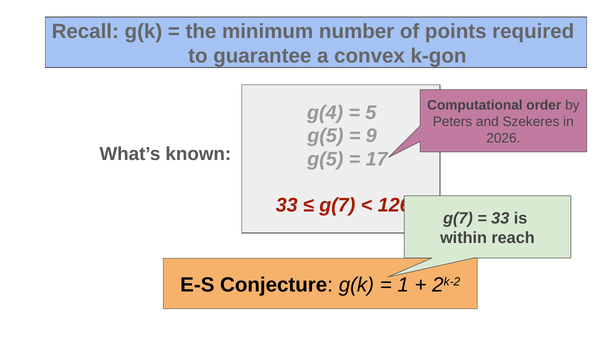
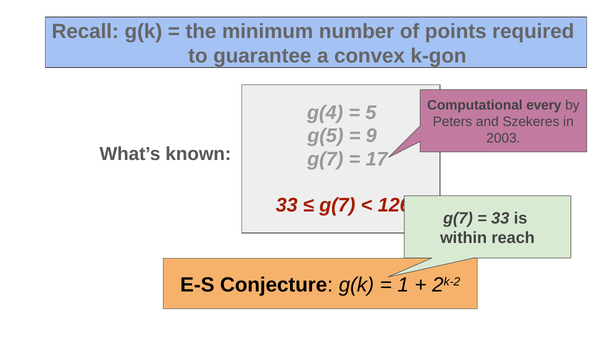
order: order -> every
2026: 2026 -> 2003
g(5 at (325, 159): g(5 -> g(7
